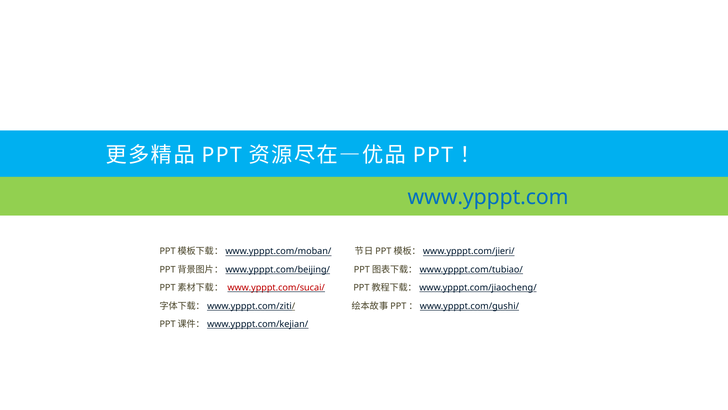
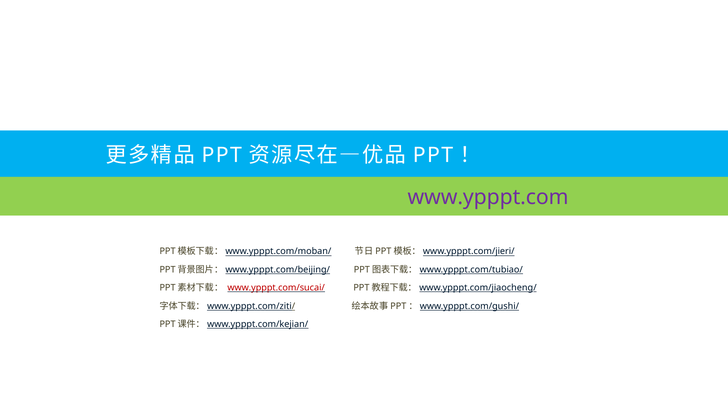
www.ypppt.com colour: blue -> purple
